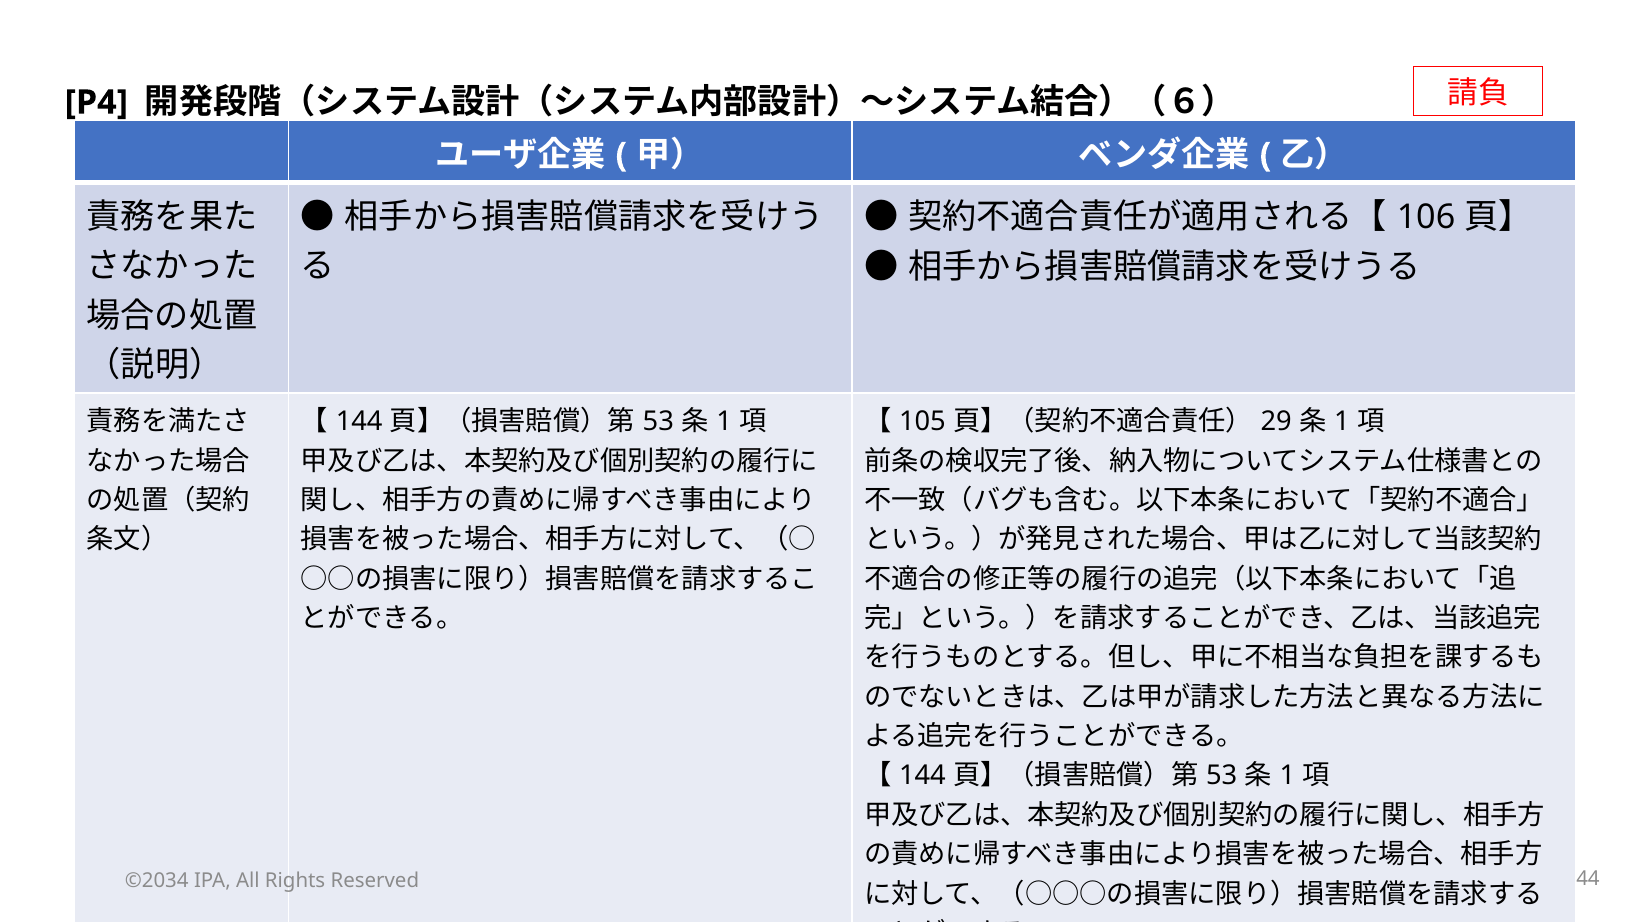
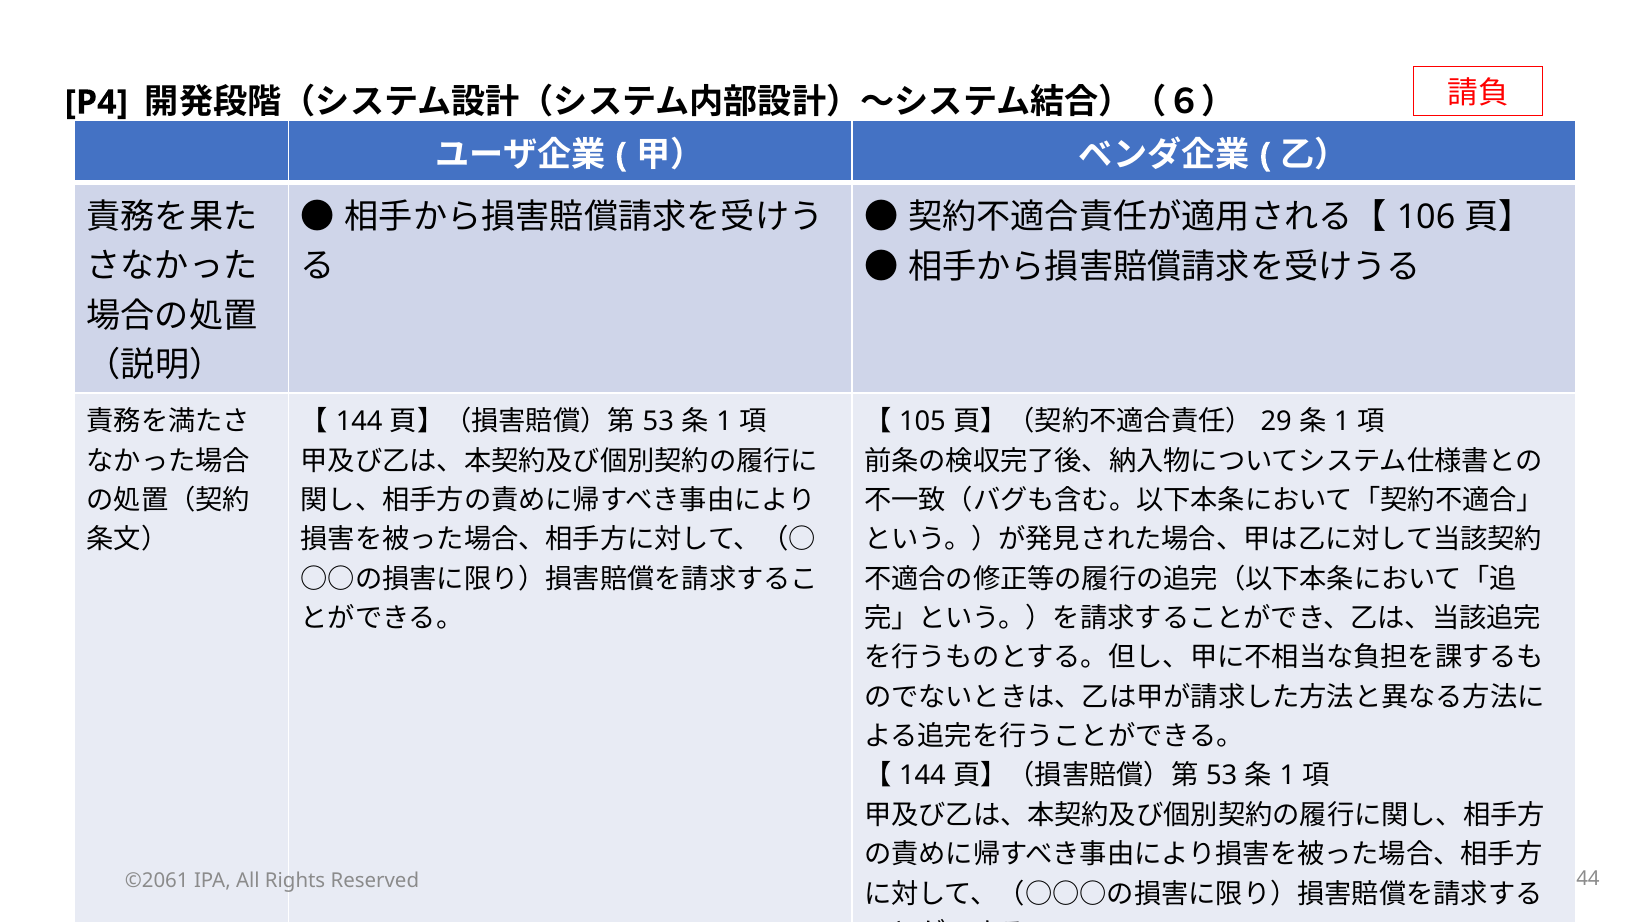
©2034: ©2034 -> ©2061
